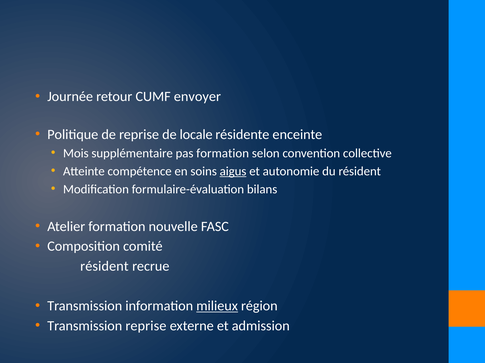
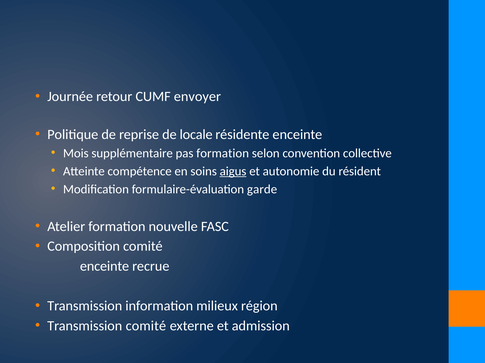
bilans: bilans -> garde
résident at (104, 267): résident -> enceinte
milieux underline: present -> none
Transmission reprise: reprise -> comité
